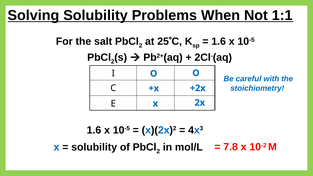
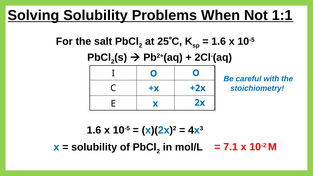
7.8: 7.8 -> 7.1
